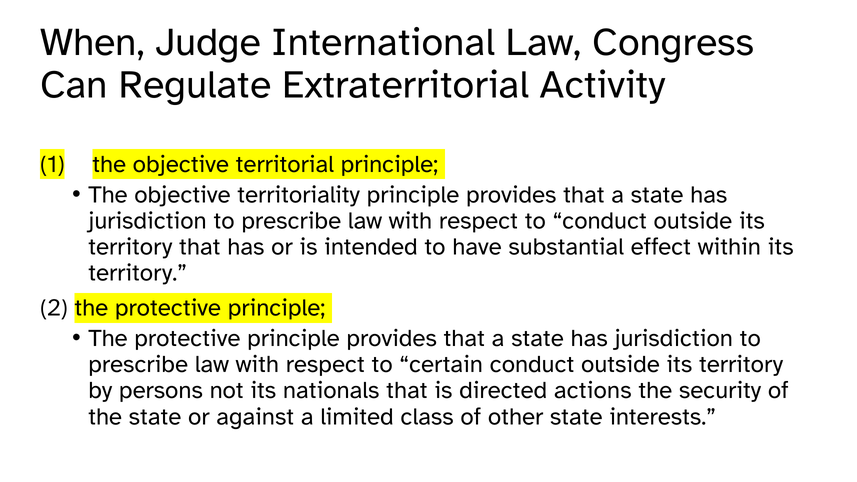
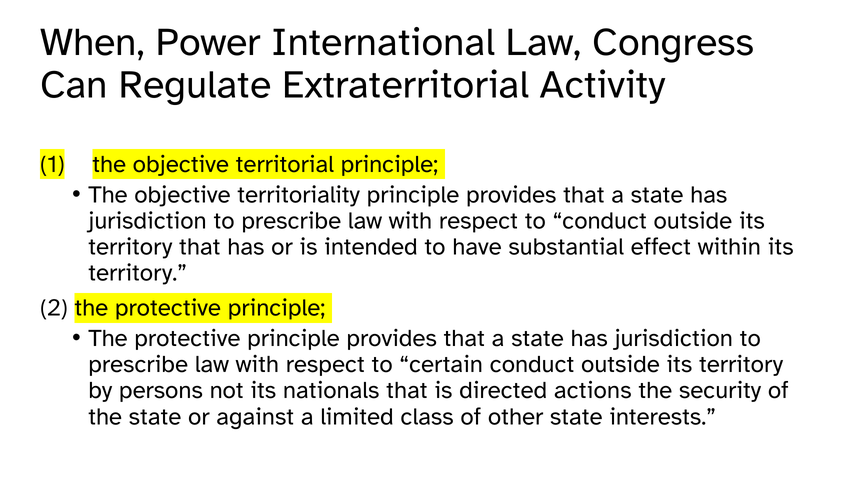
Judge: Judge -> Power
